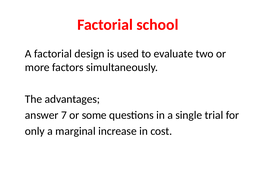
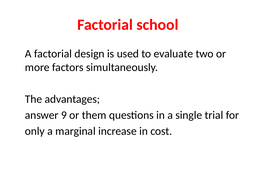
7: 7 -> 9
some: some -> them
